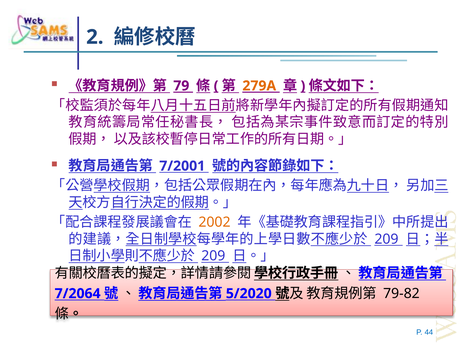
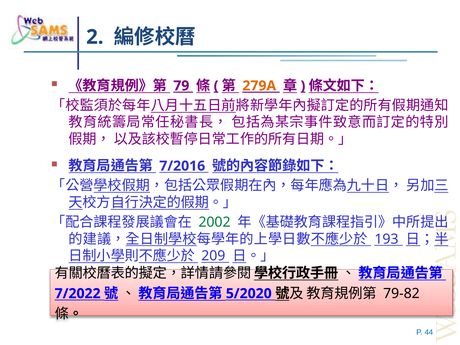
7/2001: 7/2001 -> 7/2016
2002 colour: orange -> green
209 at (386, 239): 209 -> 193
7/2064: 7/2064 -> 7/2022
